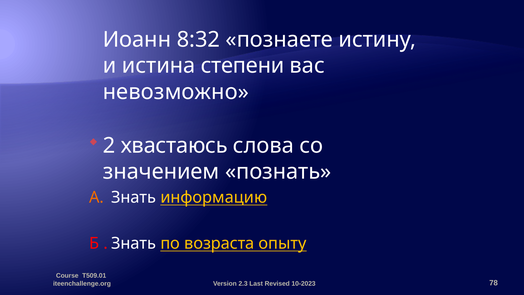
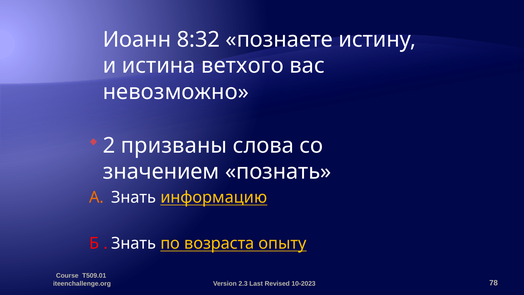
степени: степени -> ветхого
хвастаюсь: хвастаюсь -> призваны
